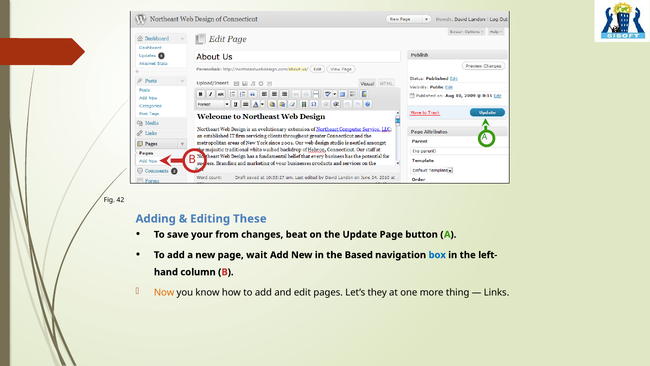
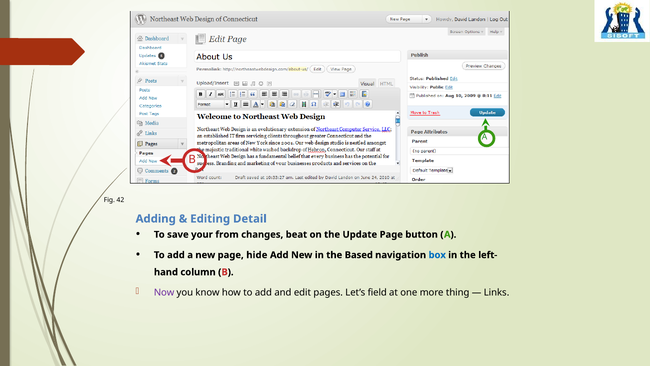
These: These -> Detail
wait: wait -> hide
Now colour: orange -> purple
they: they -> field
